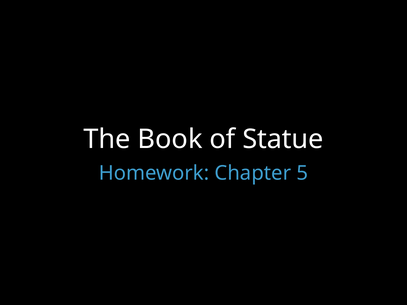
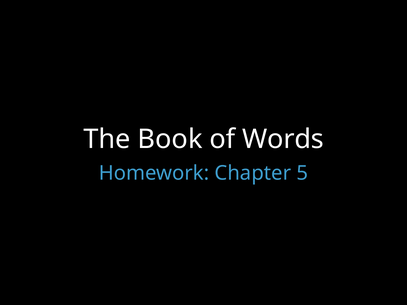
Statue: Statue -> Words
